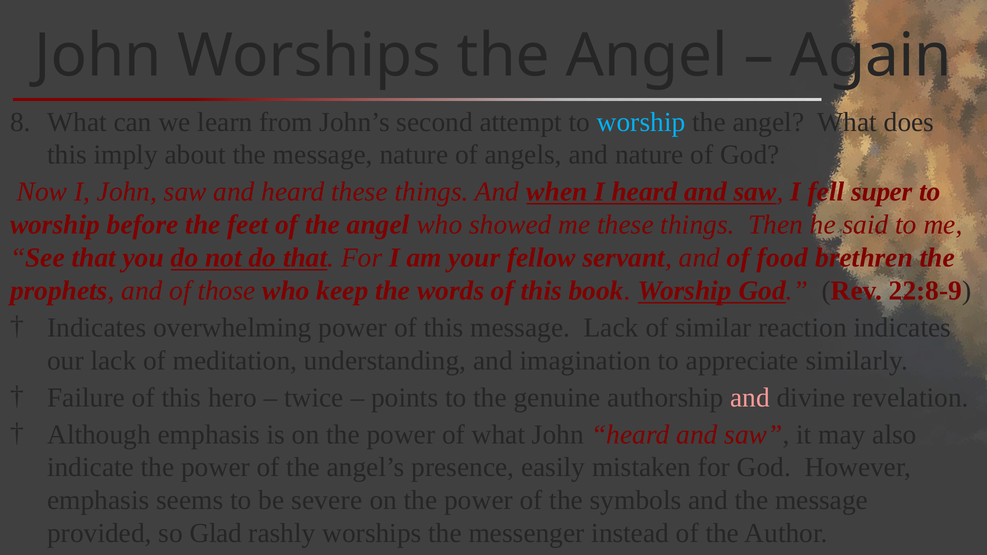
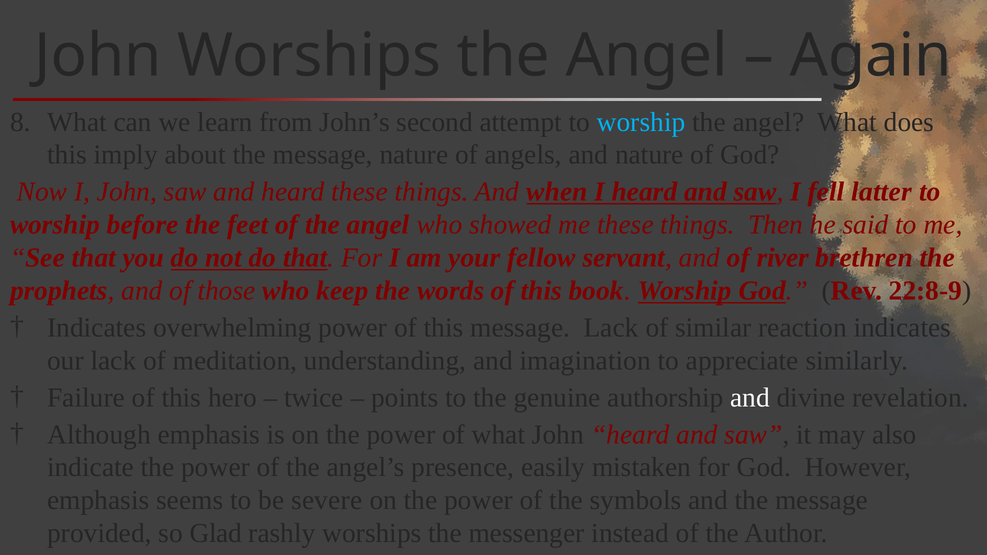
super: super -> latter
food: food -> river
and at (750, 398) colour: pink -> white
